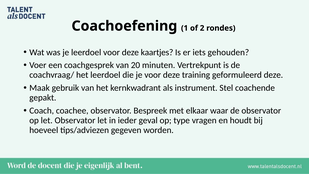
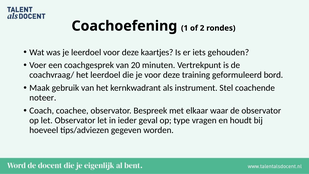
geformuleerd deze: deze -> bord
gepakt: gepakt -> noteer
